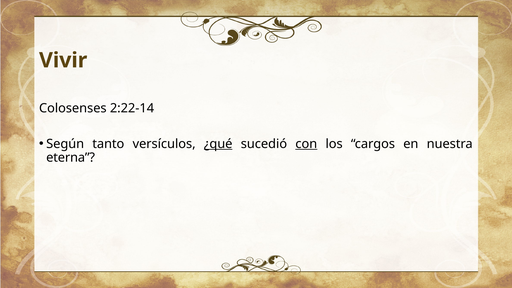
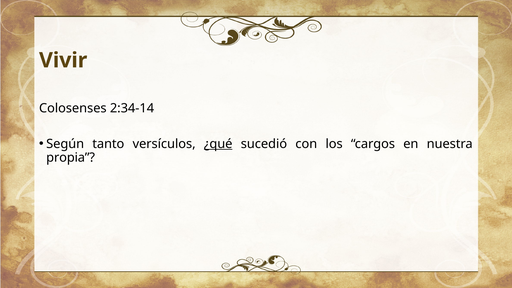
2:22-14: 2:22-14 -> 2:34-14
con underline: present -> none
eterna: eterna -> propia
